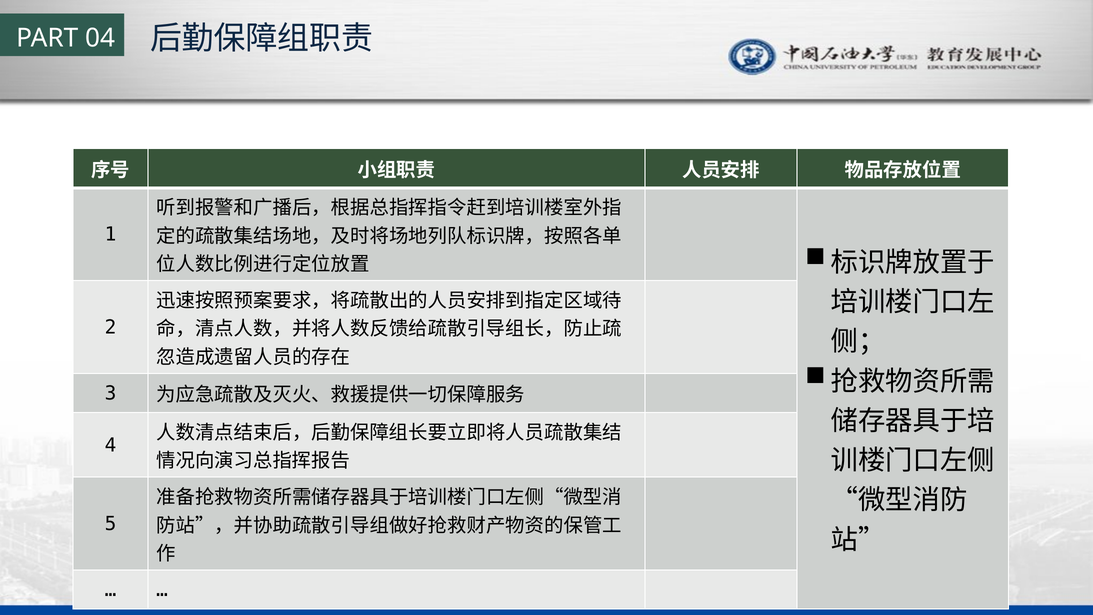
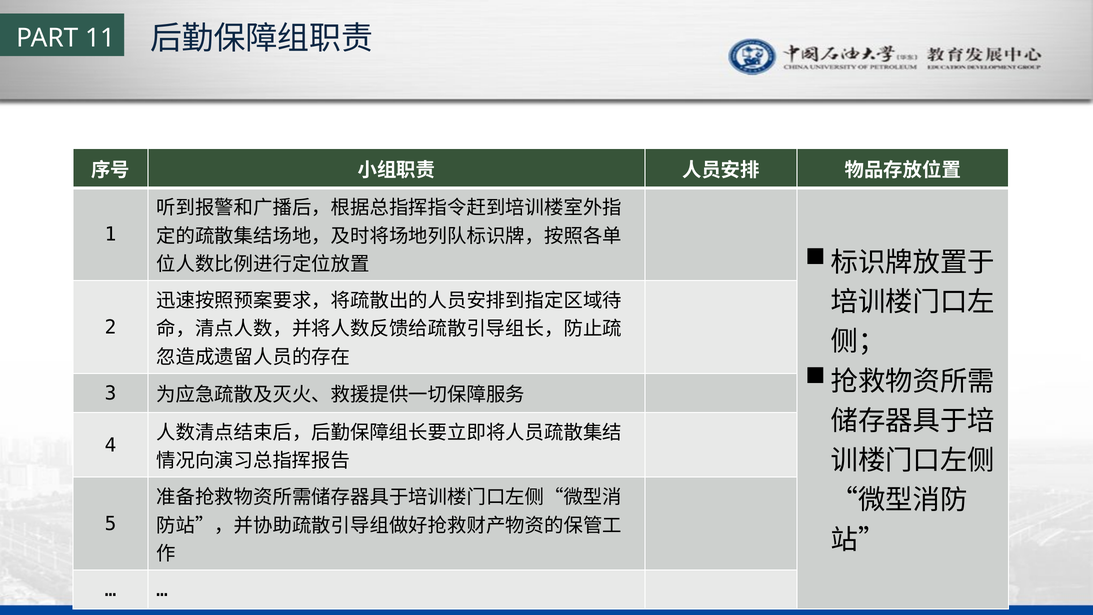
04: 04 -> 11
